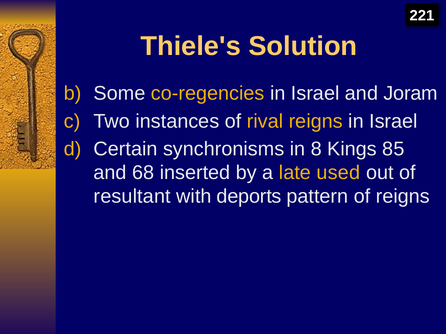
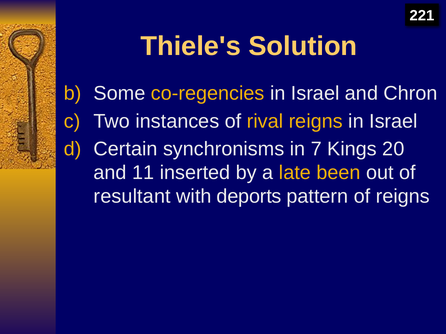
Joram: Joram -> Chron
8: 8 -> 7
85: 85 -> 20
68: 68 -> 11
used: used -> been
